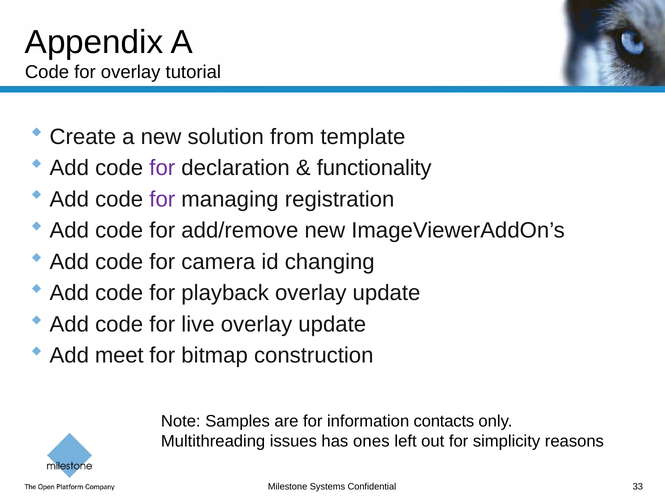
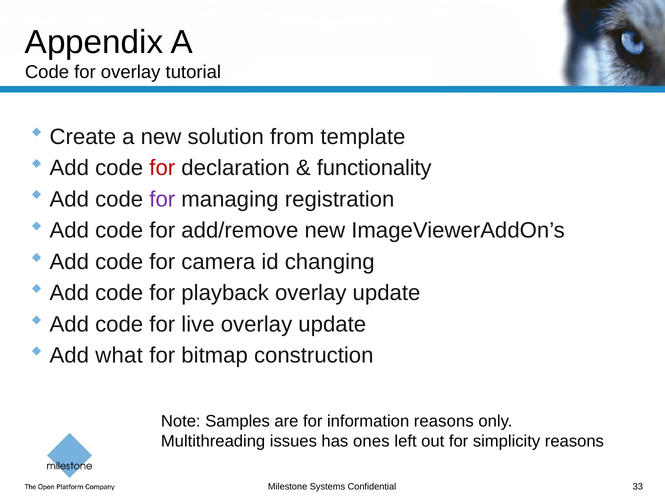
for at (162, 168) colour: purple -> red
meet: meet -> what
information contacts: contacts -> reasons
